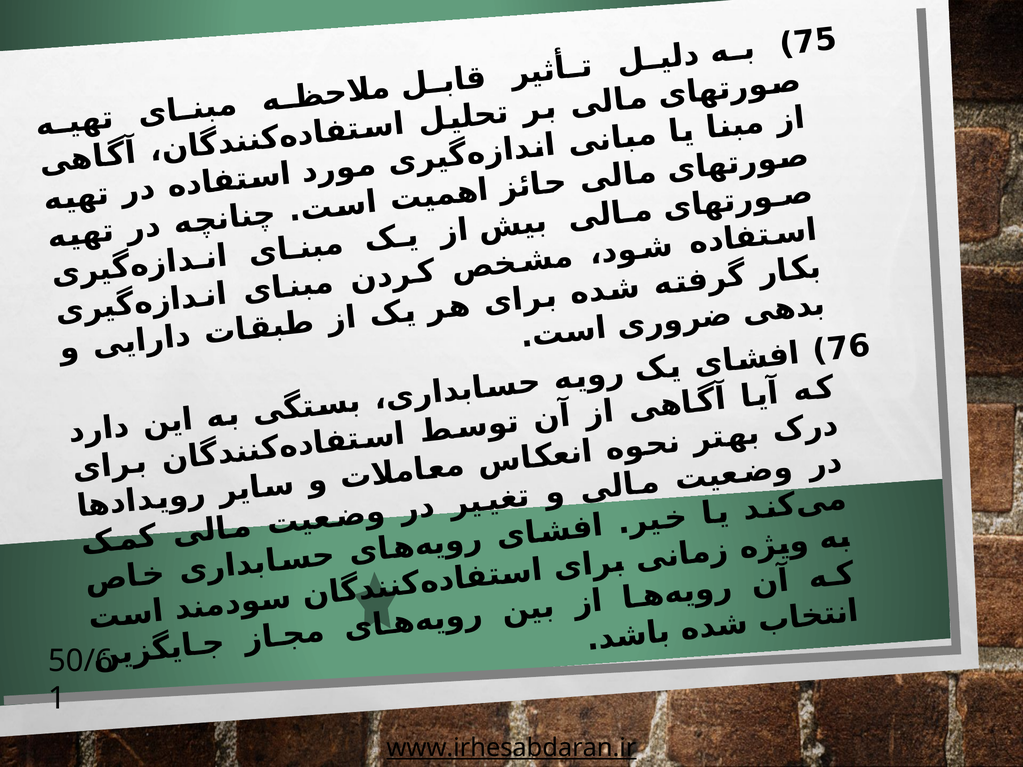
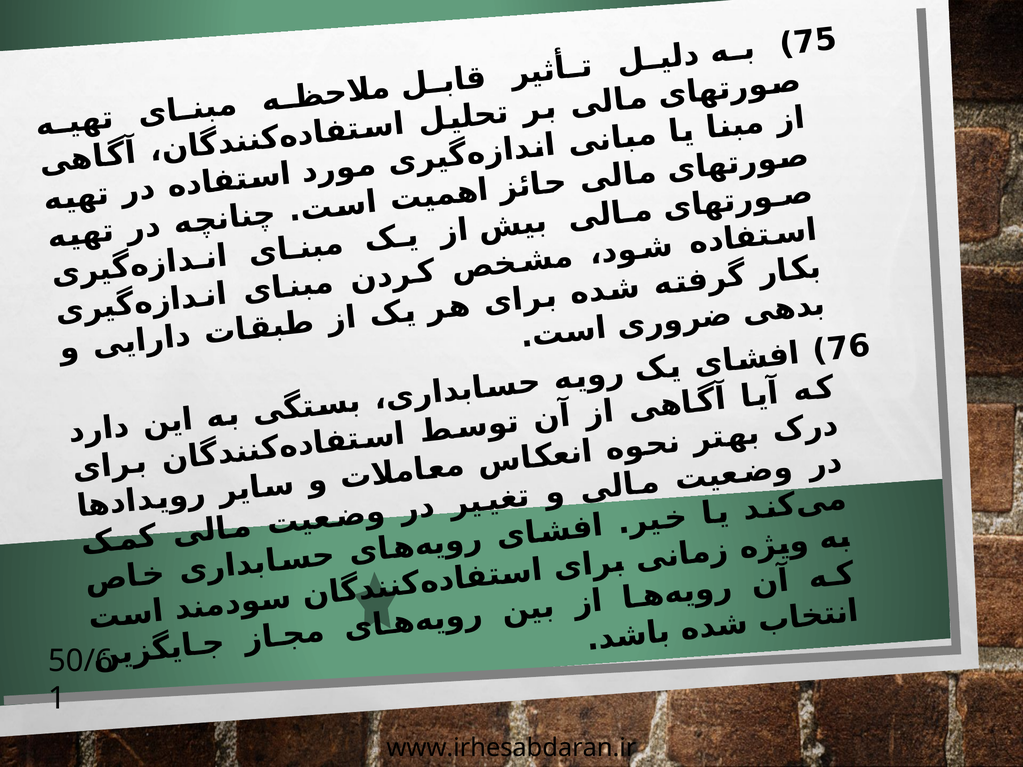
www.irhesabdaran.ir underline: present -> none
